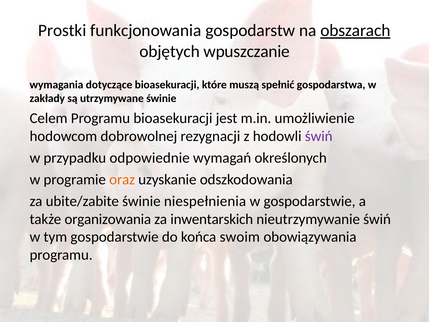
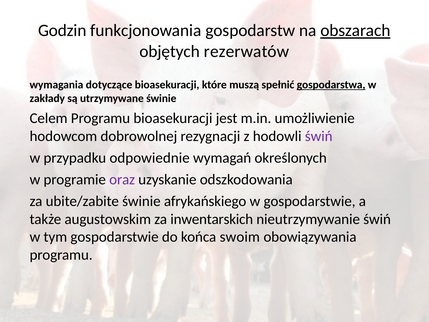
Prostki: Prostki -> Godzin
wpuszczanie: wpuszczanie -> rezerwatów
gospodarstwa underline: none -> present
oraz colour: orange -> purple
niespełnienia: niespełnienia -> afrykańskiego
organizowania: organizowania -> augustowskim
